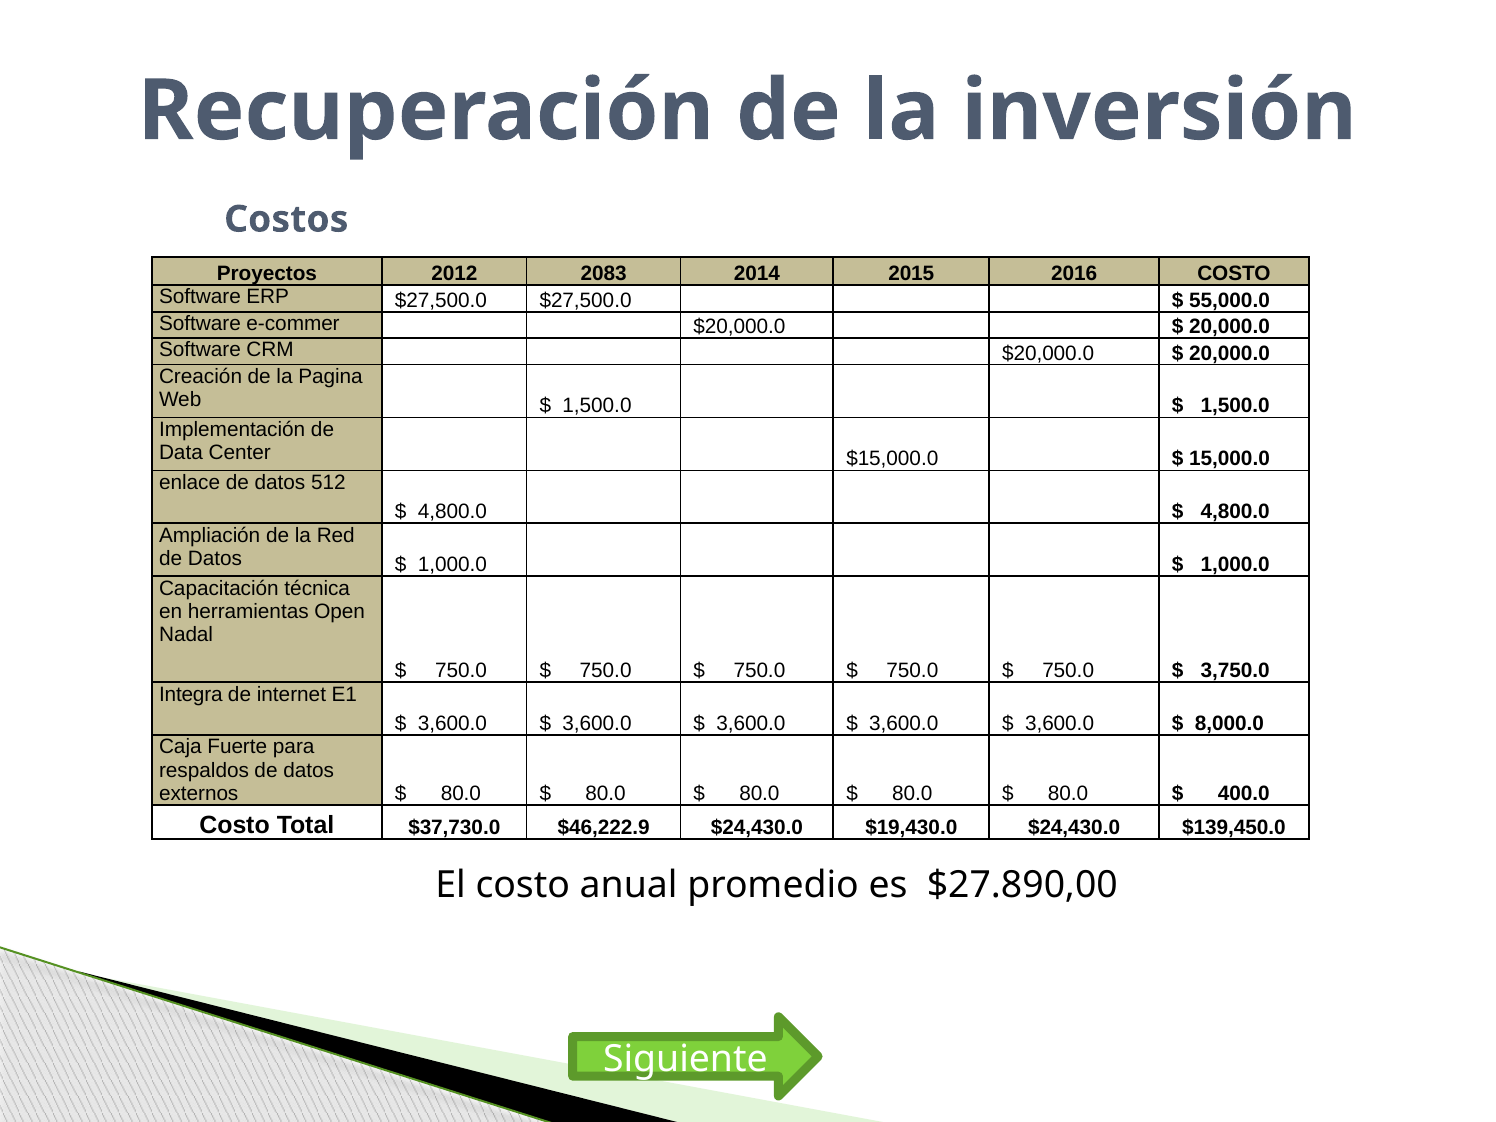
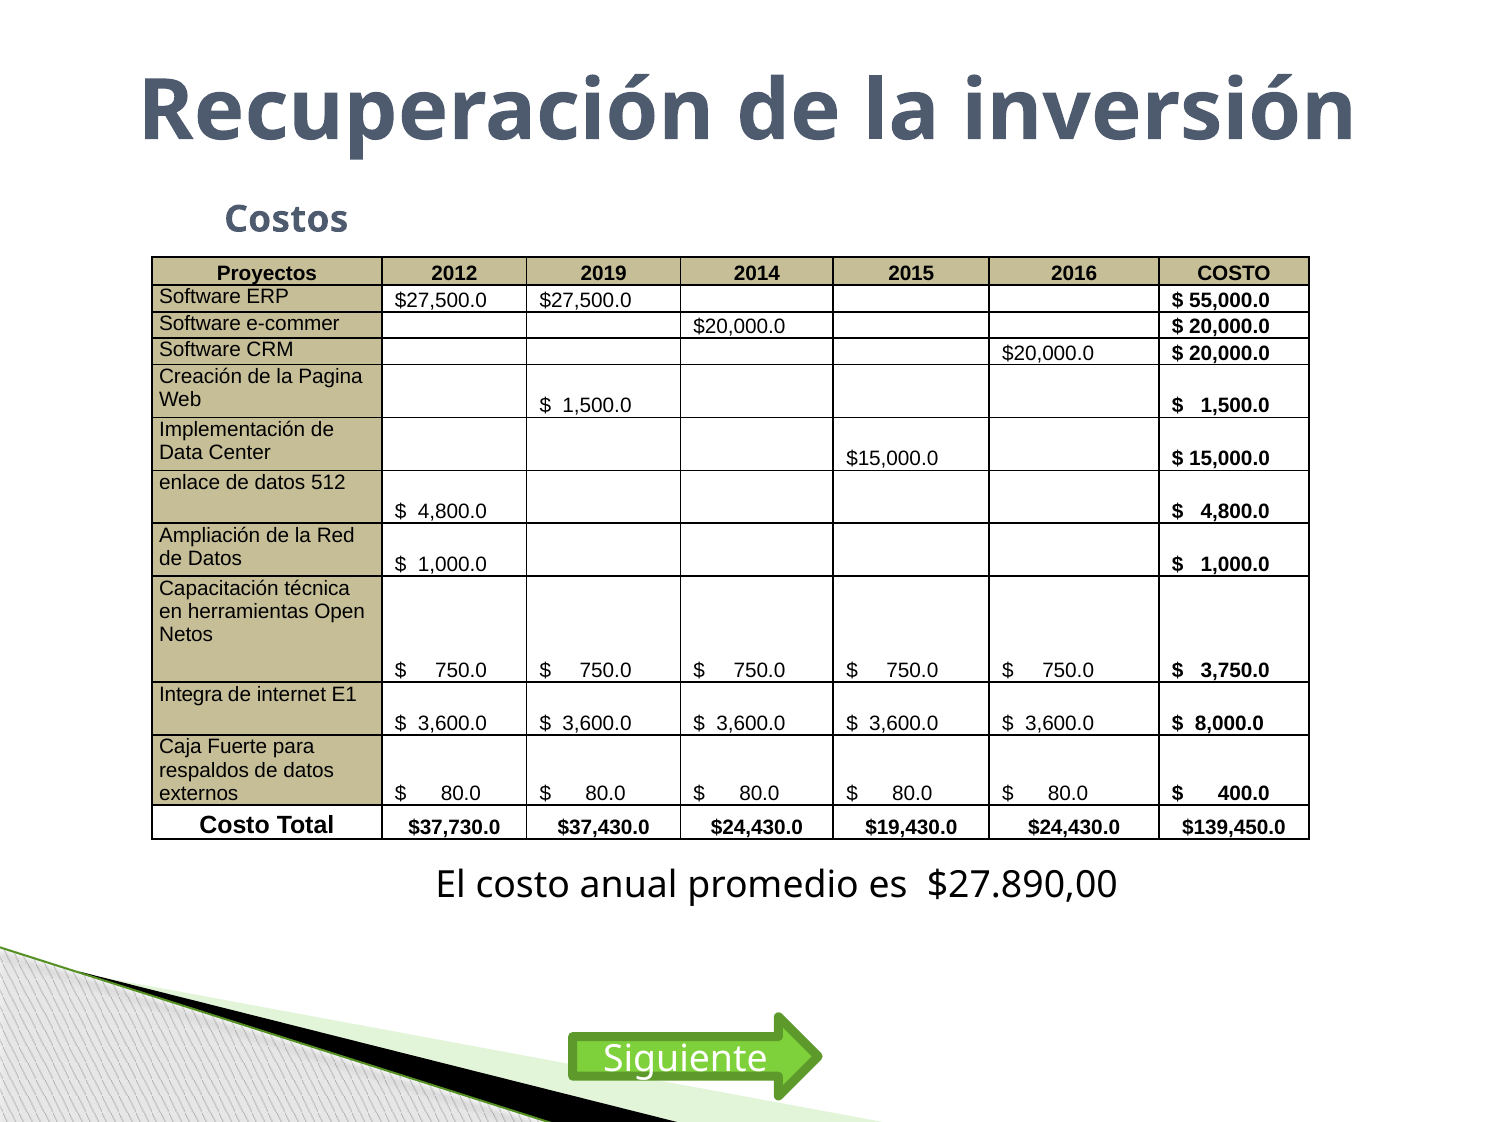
2083: 2083 -> 2019
Nadal: Nadal -> Netos
$46,222.9: $46,222.9 -> $37,430.0
